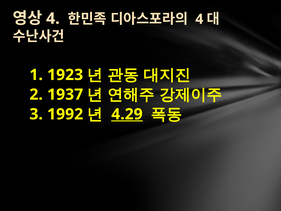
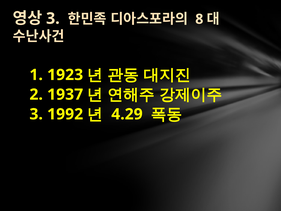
4 at (53, 18): 4 -> 3
4 at (199, 19): 4 -> 8
4.29 underline: present -> none
